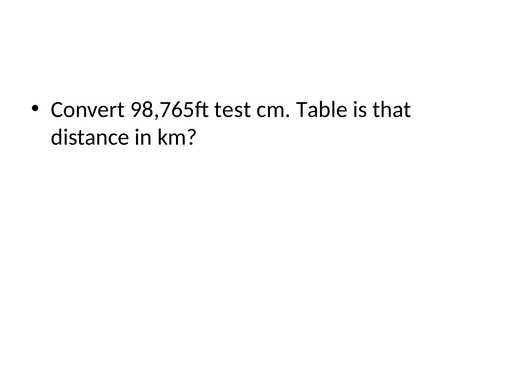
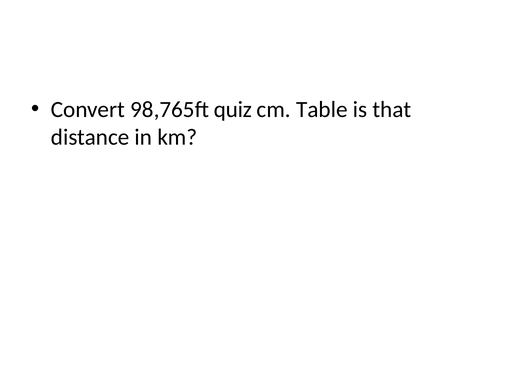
test: test -> quiz
